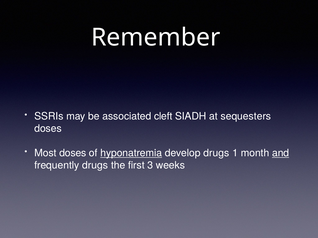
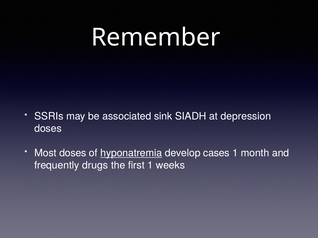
cleft: cleft -> sink
sequesters: sequesters -> depression
develop drugs: drugs -> cases
and underline: present -> none
first 3: 3 -> 1
